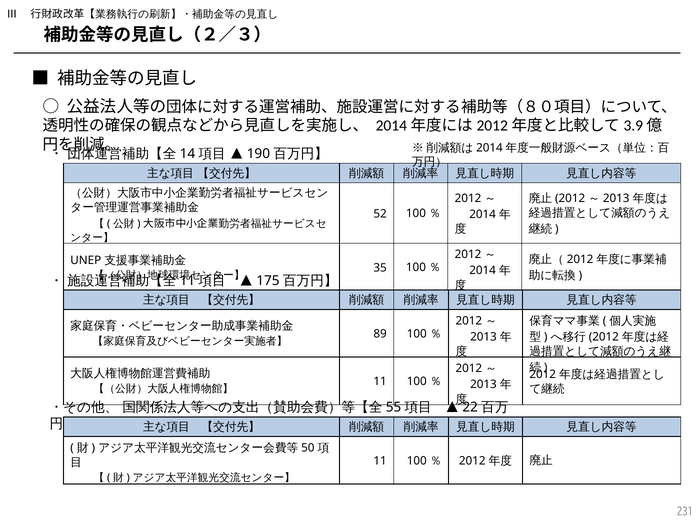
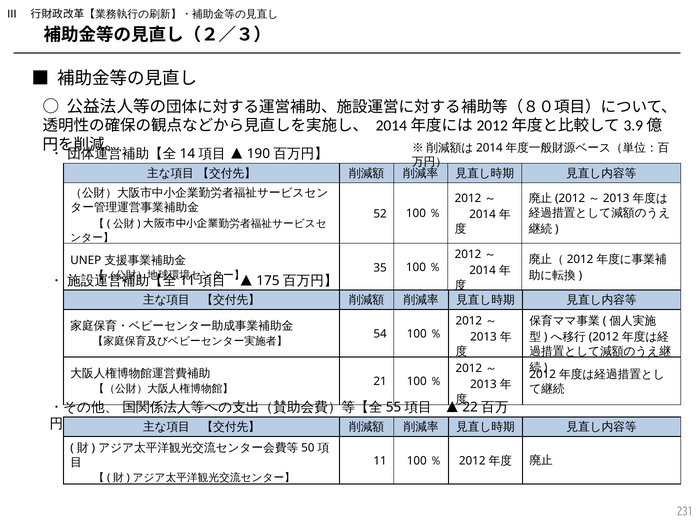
89: 89 -> 54
11 at (380, 382): 11 -> 21
